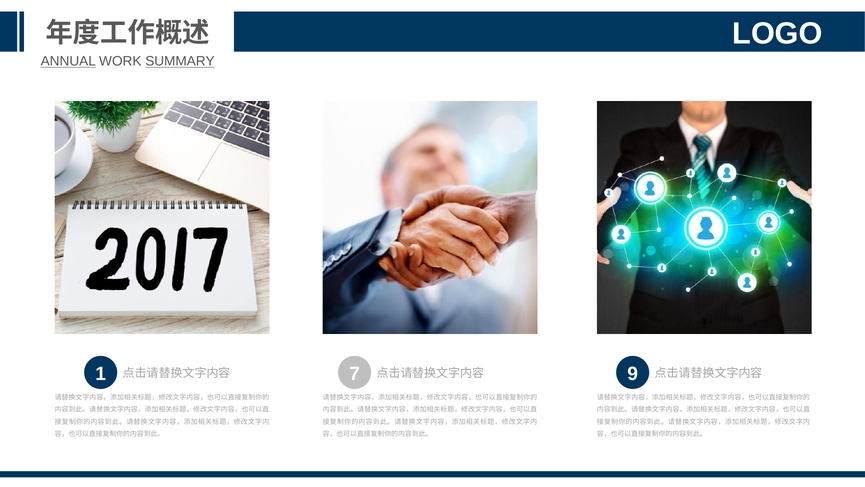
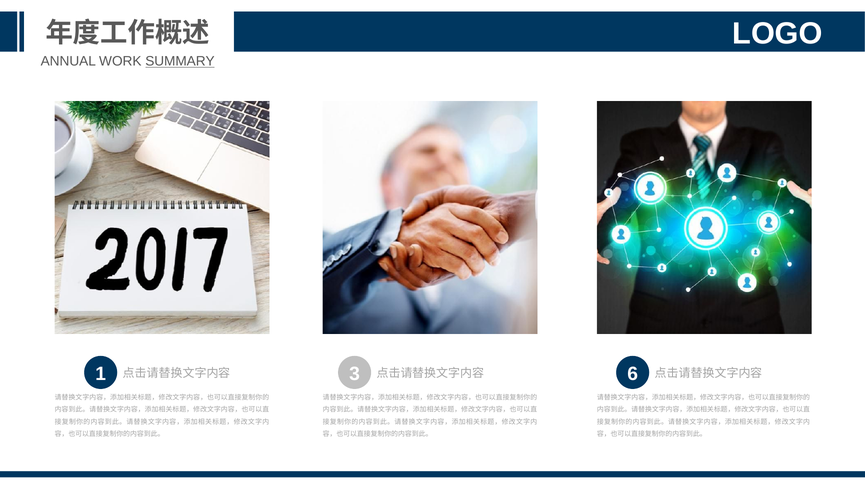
ANNUAL underline: present -> none
7: 7 -> 3
9: 9 -> 6
